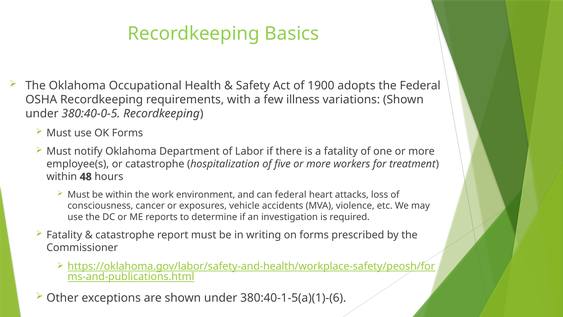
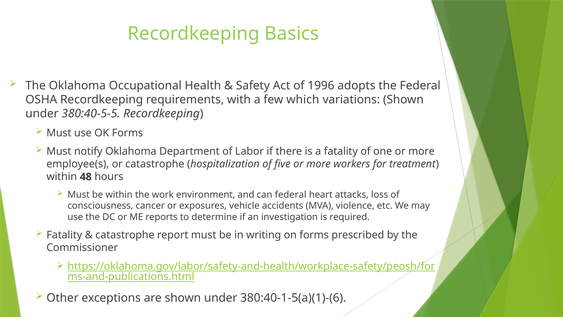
1900: 1900 -> 1996
illness: illness -> which
380:40-0-5: 380:40-0-5 -> 380:40-5-5
